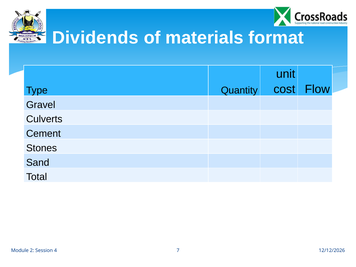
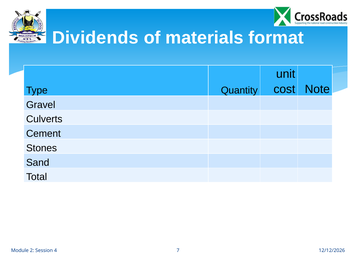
Flow: Flow -> Note
